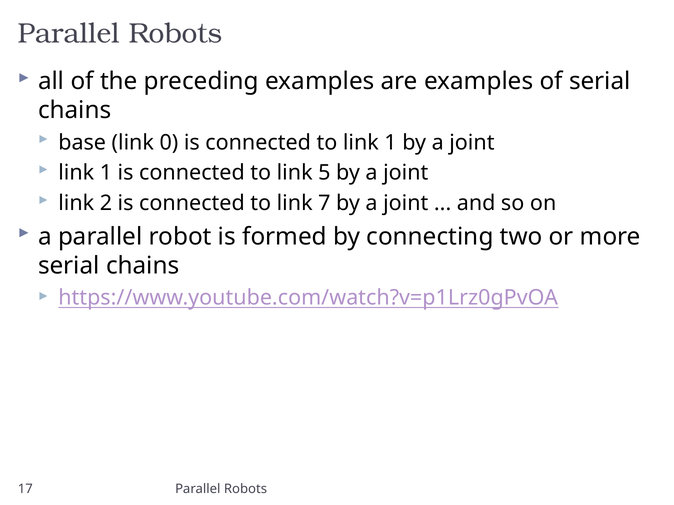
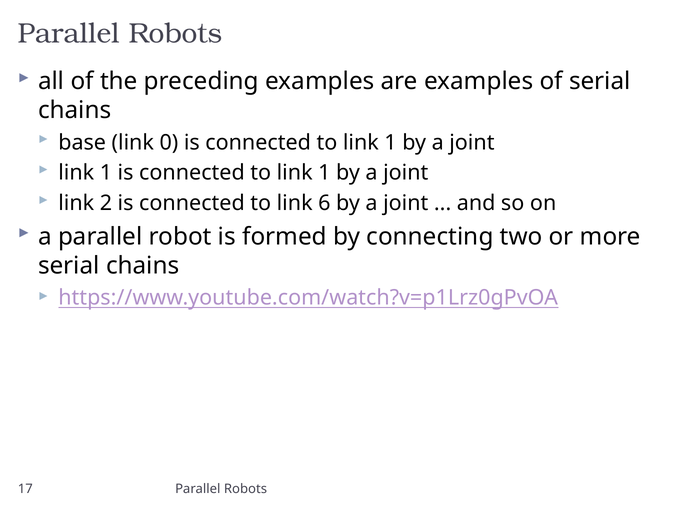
5 at (324, 173): 5 -> 1
7: 7 -> 6
